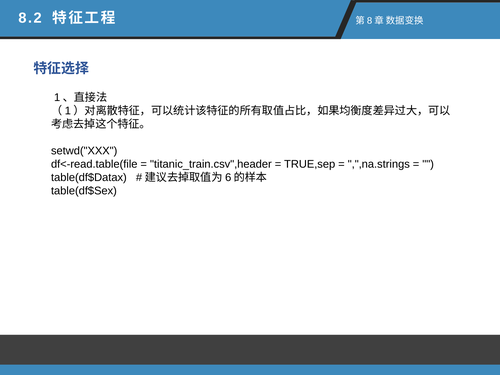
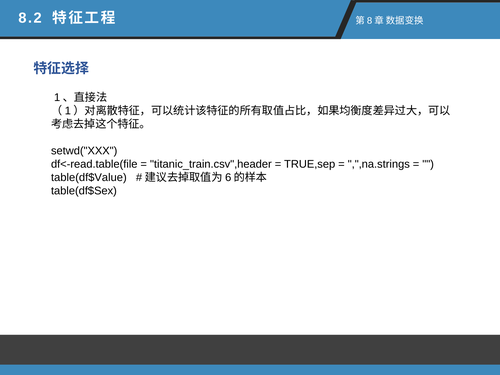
table(df$Datax: table(df$Datax -> table(df$Value
